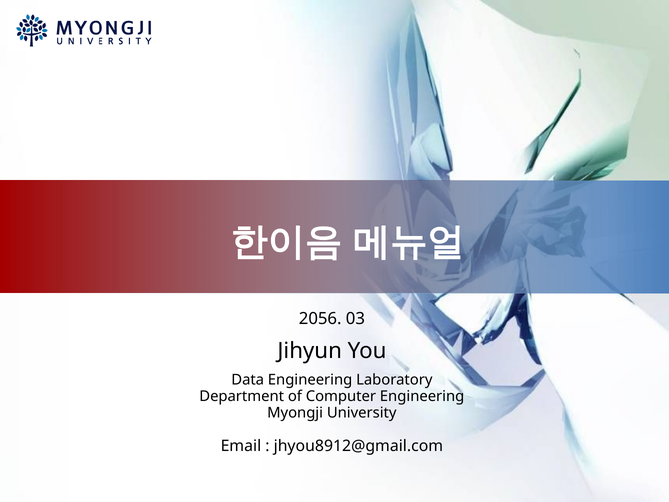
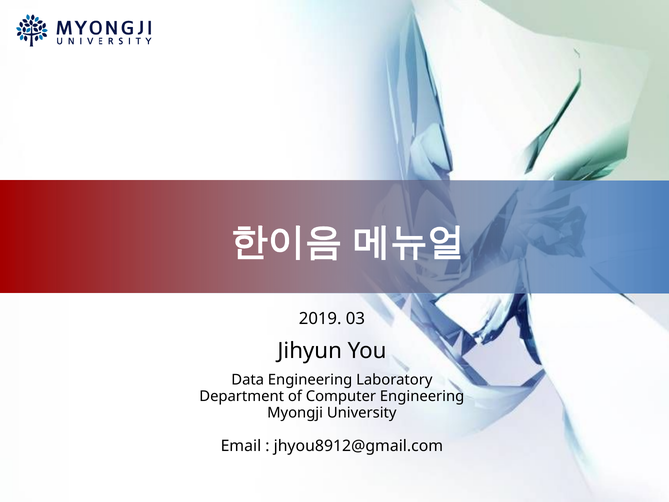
2056: 2056 -> 2019
